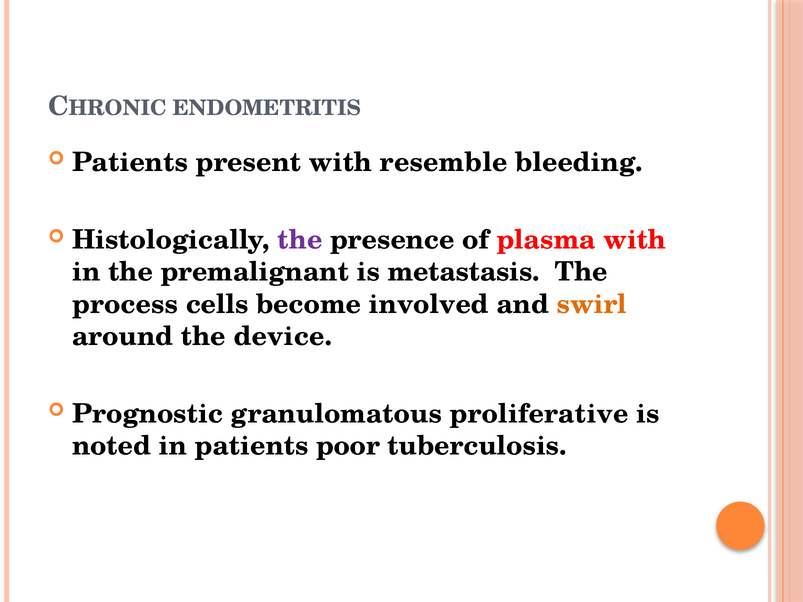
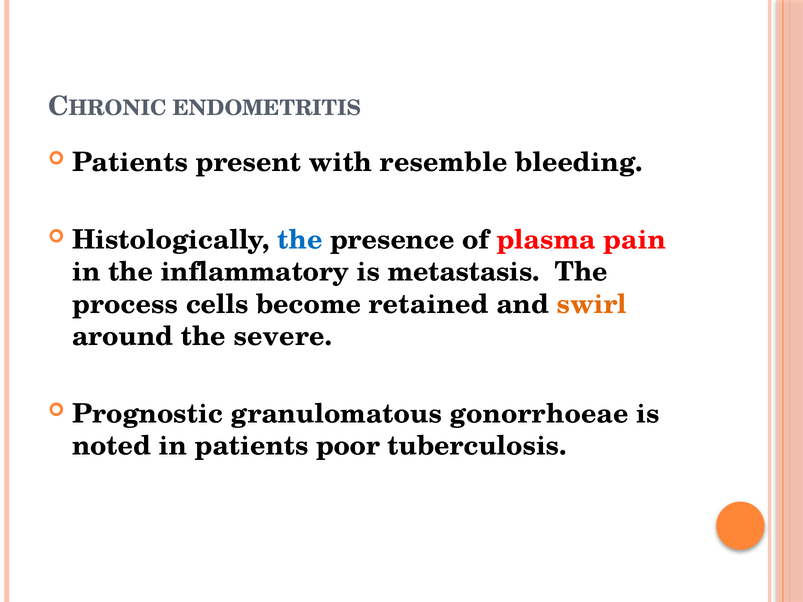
the at (300, 240) colour: purple -> blue
plasma with: with -> pain
premalignant: premalignant -> inflammatory
involved: involved -> retained
device: device -> severe
proliferative: proliferative -> gonorrhoeae
